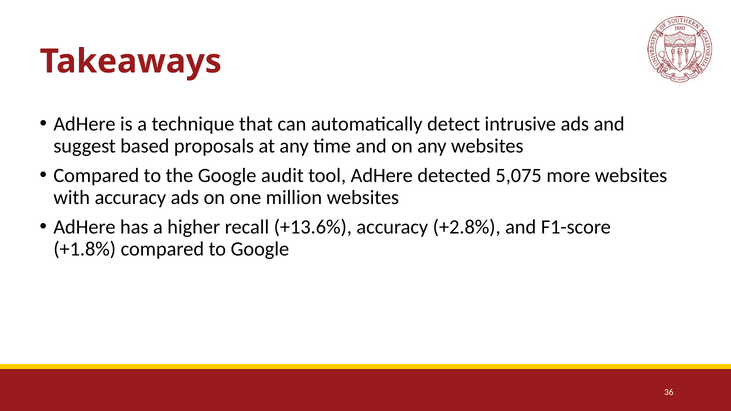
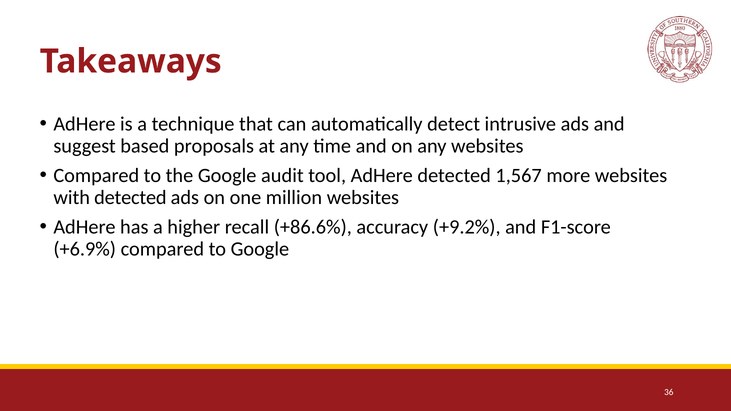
5,075: 5,075 -> 1,567
with accuracy: accuracy -> detected
+13.6%: +13.6% -> +86.6%
+2.8%: +2.8% -> +9.2%
+1.8%: +1.8% -> +6.9%
